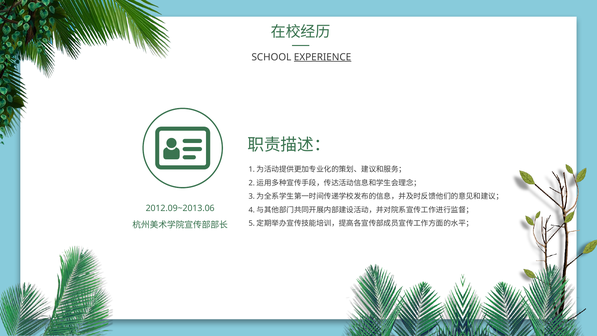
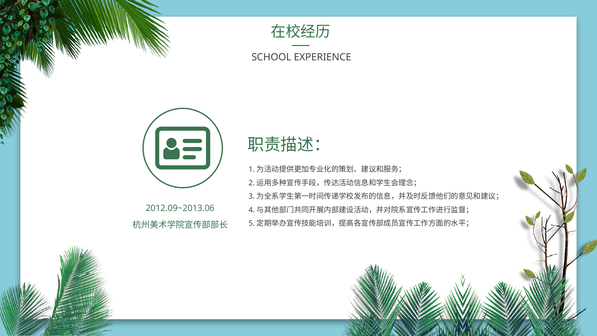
EXPERIENCE underline: present -> none
